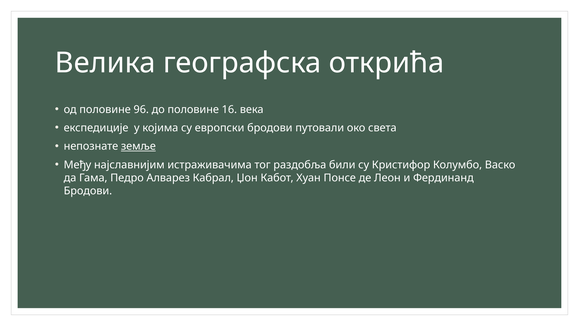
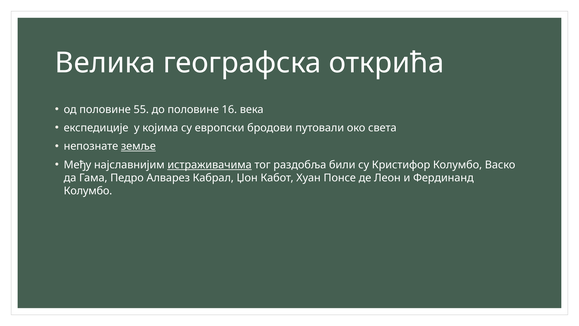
96: 96 -> 55
истраживачима underline: none -> present
Бродови at (88, 191): Бродови -> Колумбо
